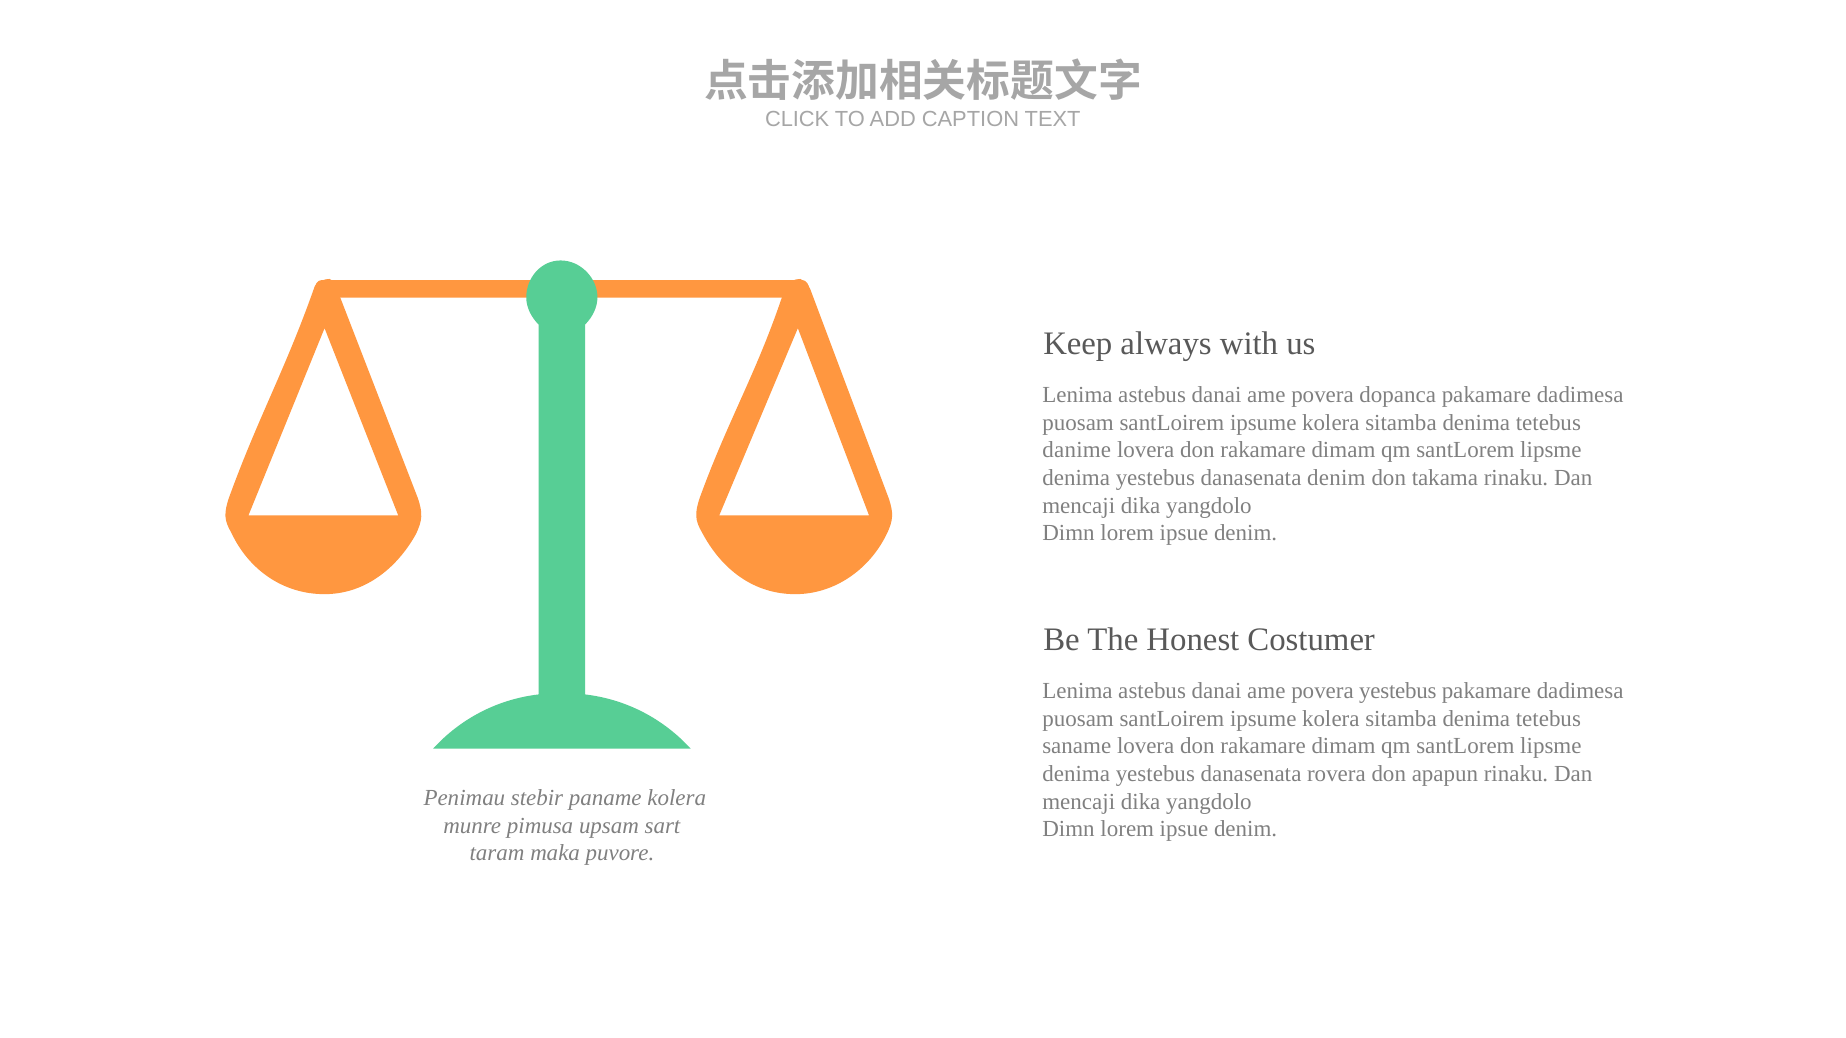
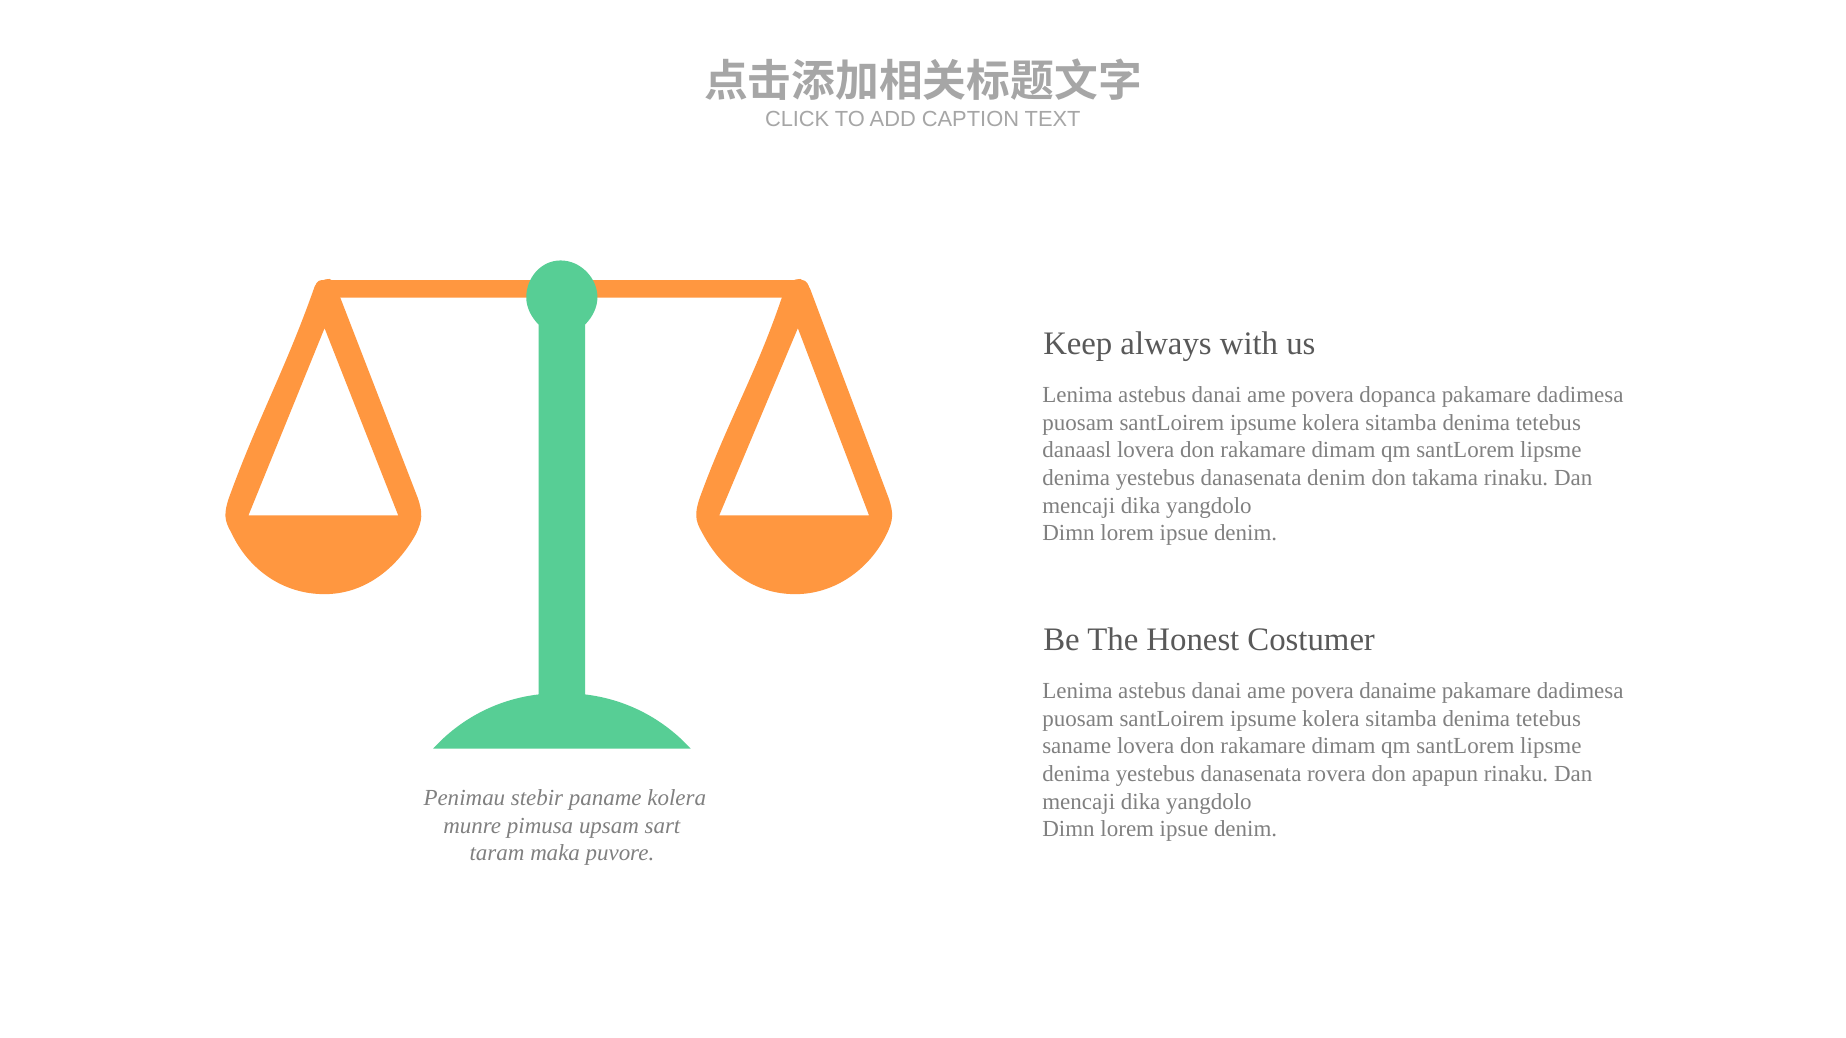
danime: danime -> danaasl
povera yestebus: yestebus -> danaime
